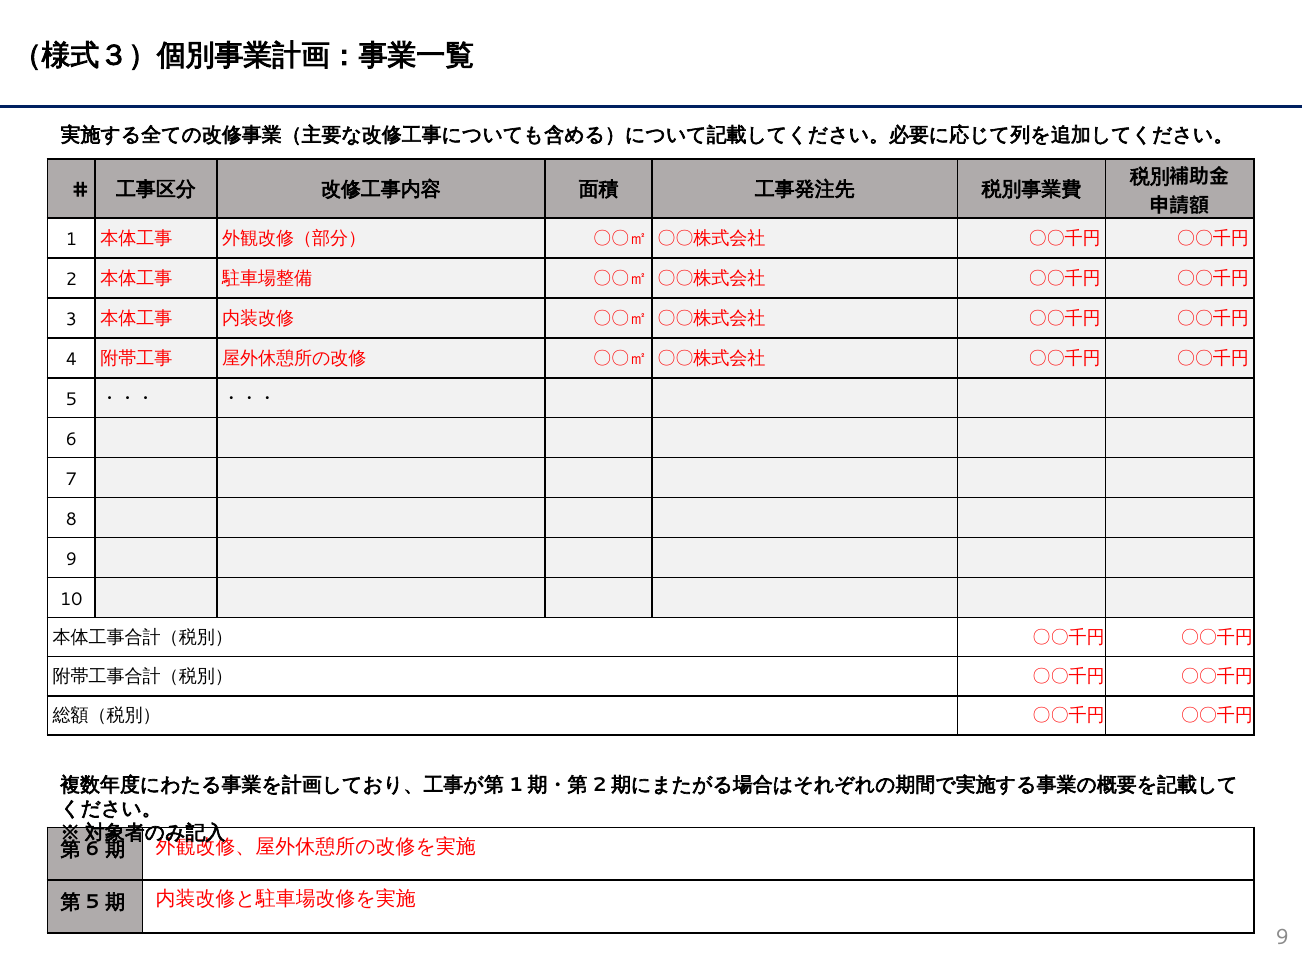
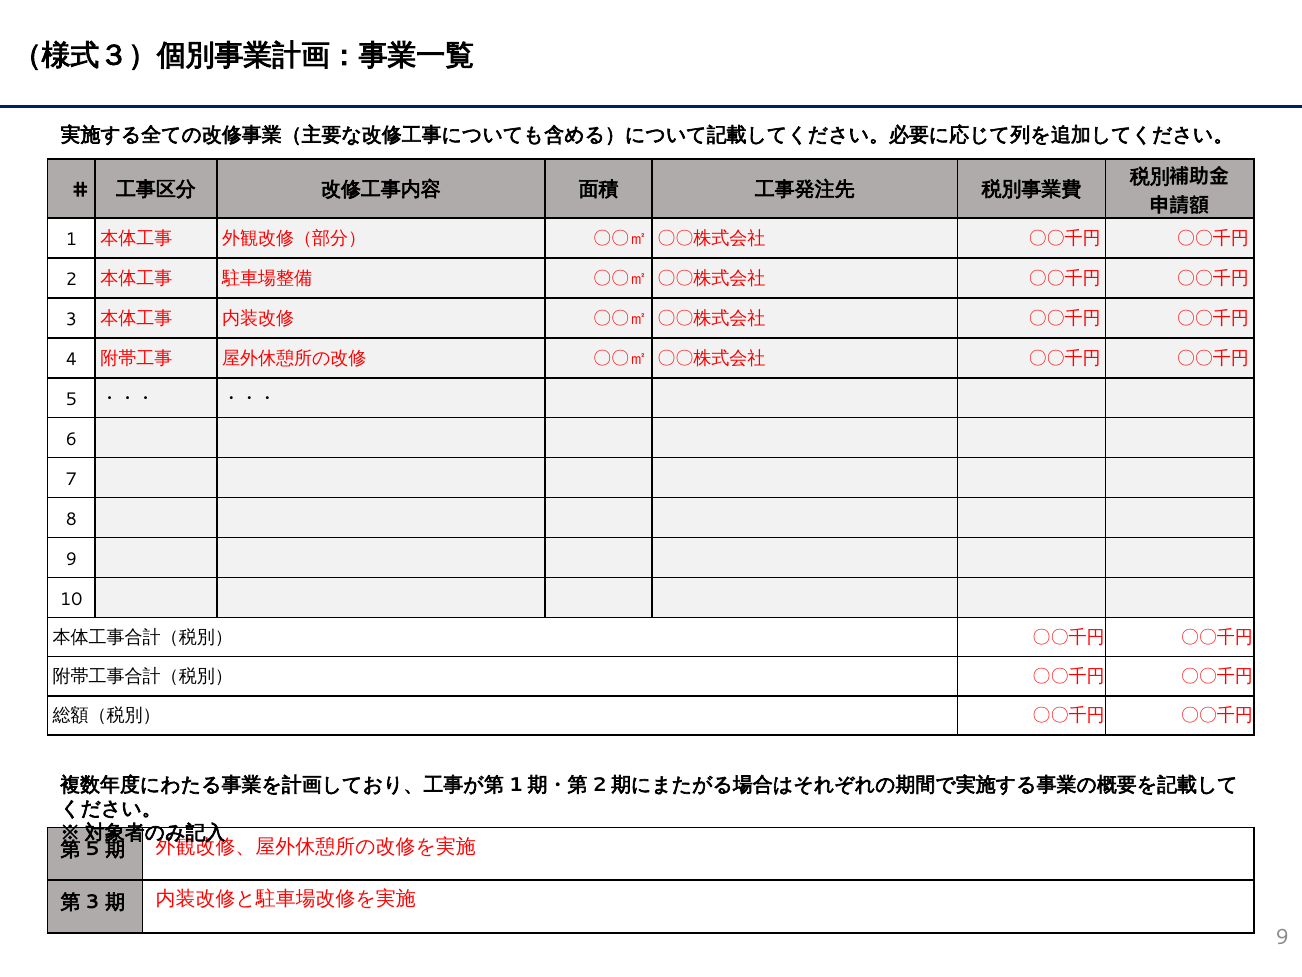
6 at (93, 849): 6 -> 5
5 at (93, 902): 5 -> 3
